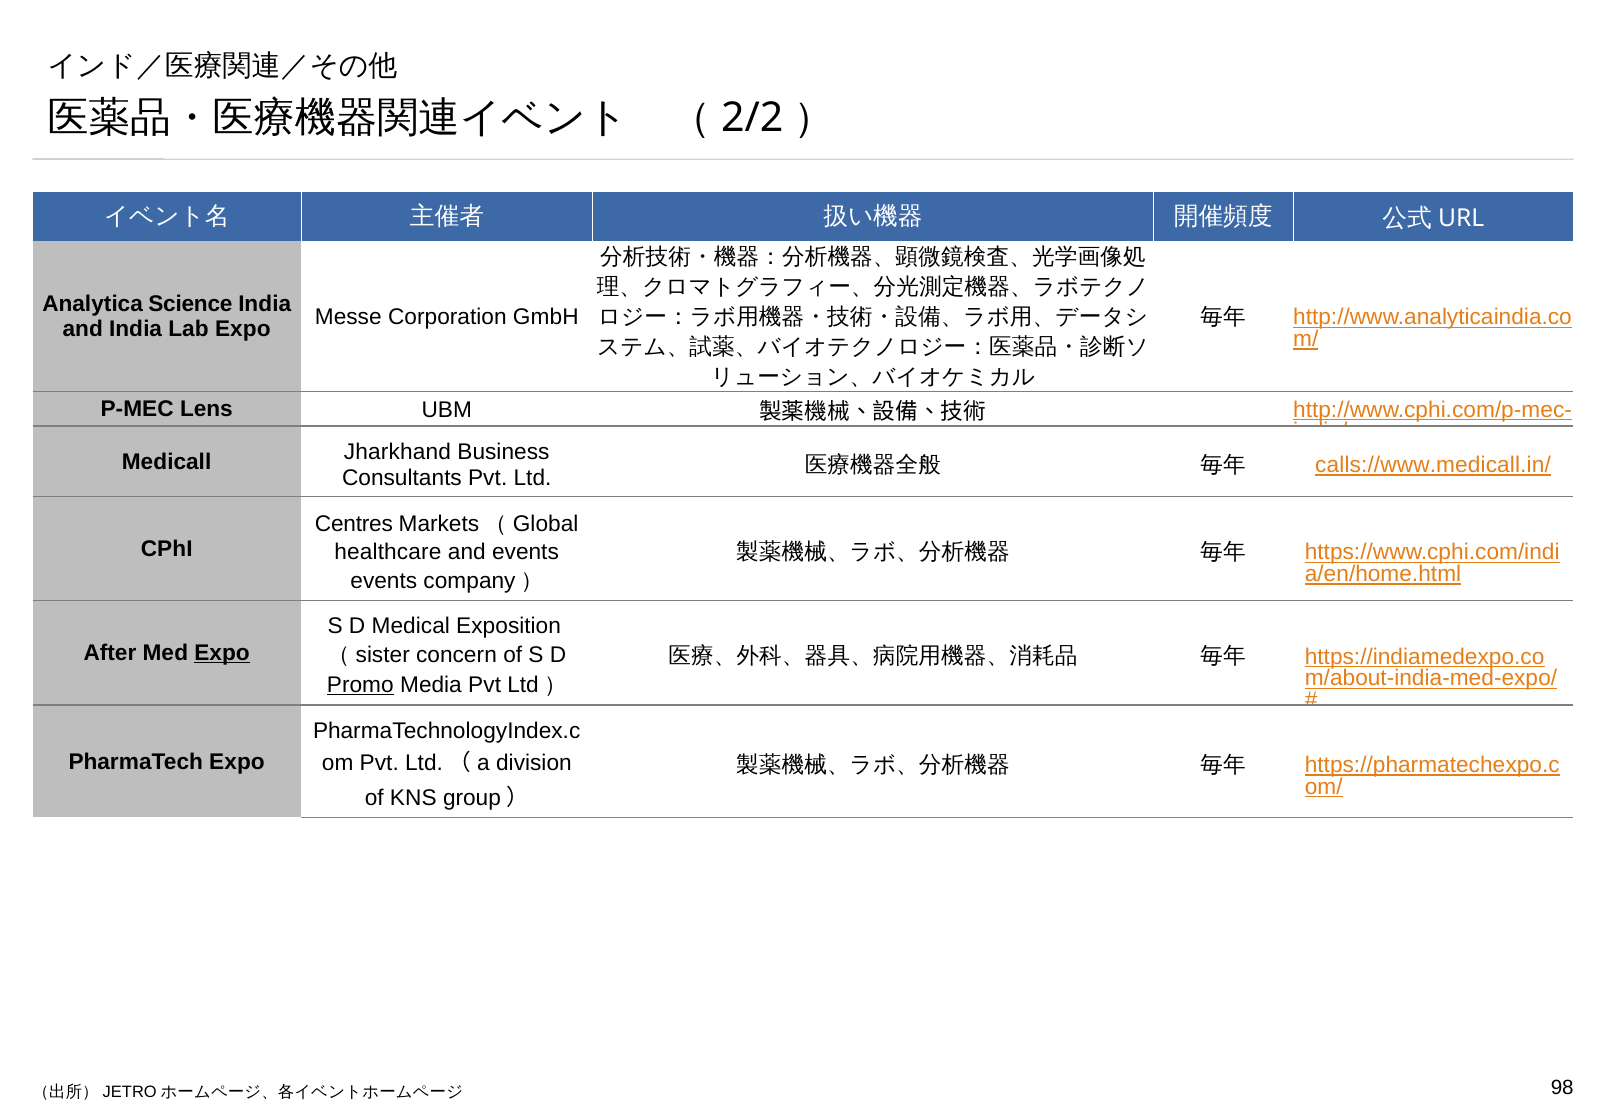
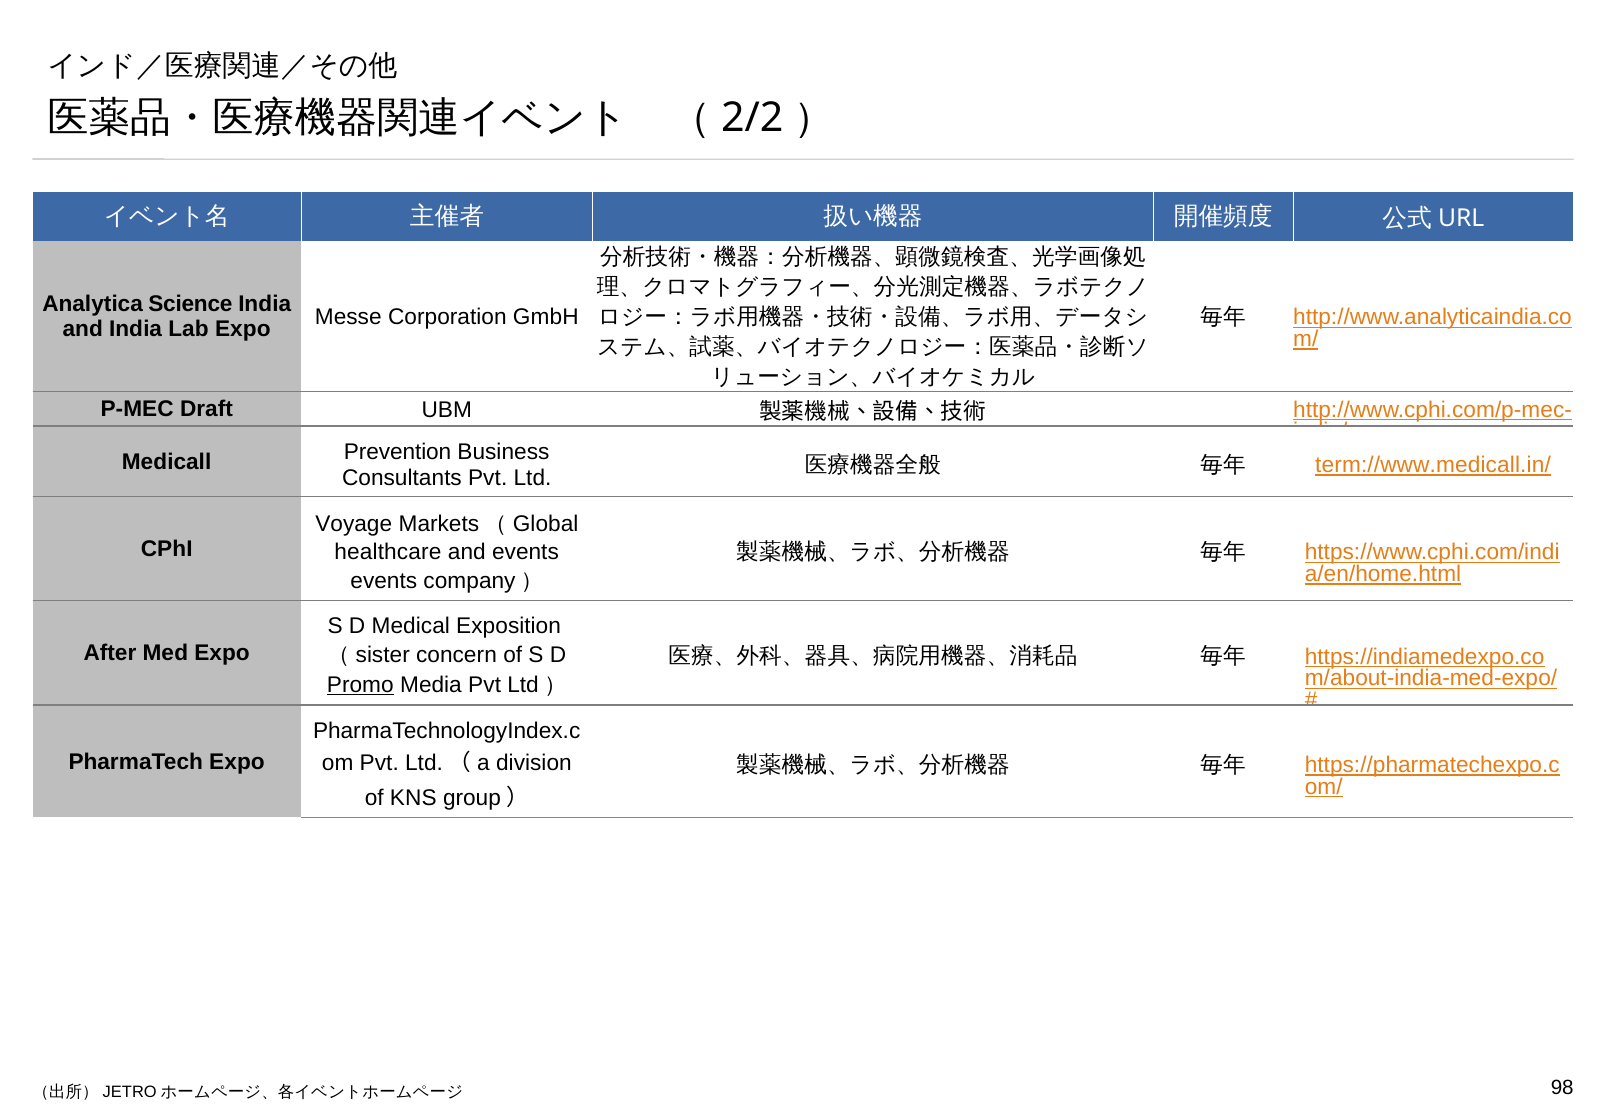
Lens: Lens -> Draft
Jharkhand: Jharkhand -> Prevention
calls://www.medicall.in/: calls://www.medicall.in/ -> term://www.medicall.in/
Centres: Centres -> Voyage
Expo at (222, 653) underline: present -> none
